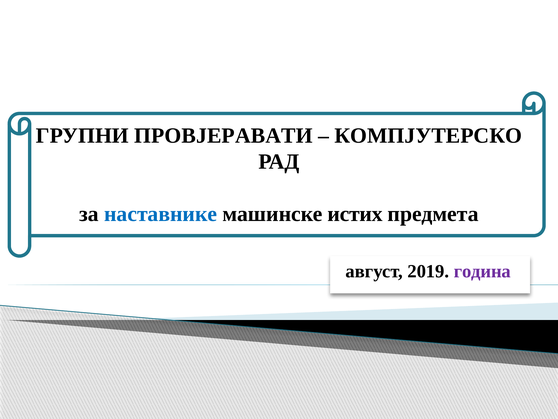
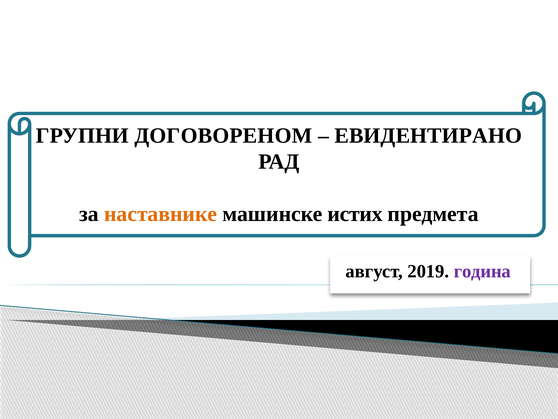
ПРОВЈЕРАВАТИ: ПРОВЈЕРАВАТИ -> ДОГОВОРЕНОМ
КОМПЈУТЕРСКО: КОМПЈУТЕРСКО -> ЕВИДЕНТИРАНО
наставнике colour: blue -> orange
